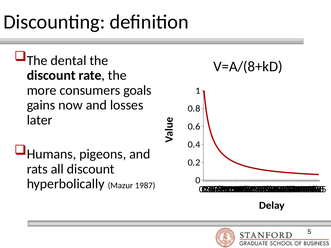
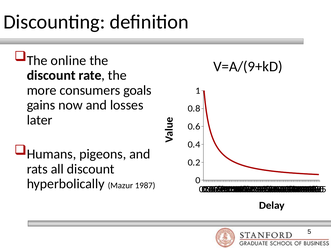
dental: dental -> online
V=A/(8+kD: V=A/(8+kD -> V=A/(9+kD
